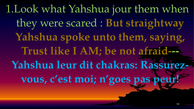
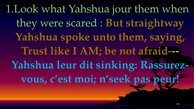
chakras: chakras -> sinking
n’goes: n’goes -> n’seek
